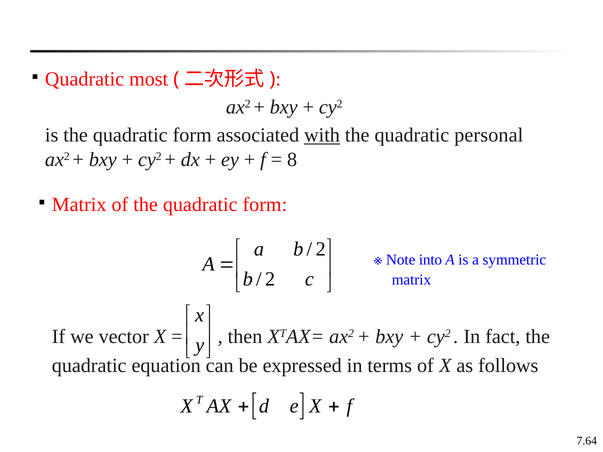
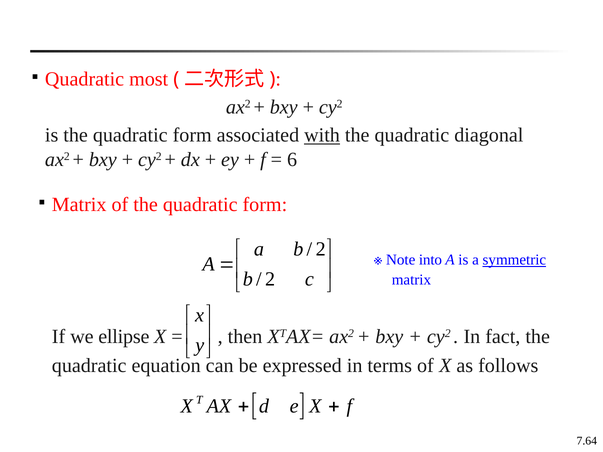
personal: personal -> diagonal
8: 8 -> 6
symmetric underline: none -> present
vector: vector -> ellipse
